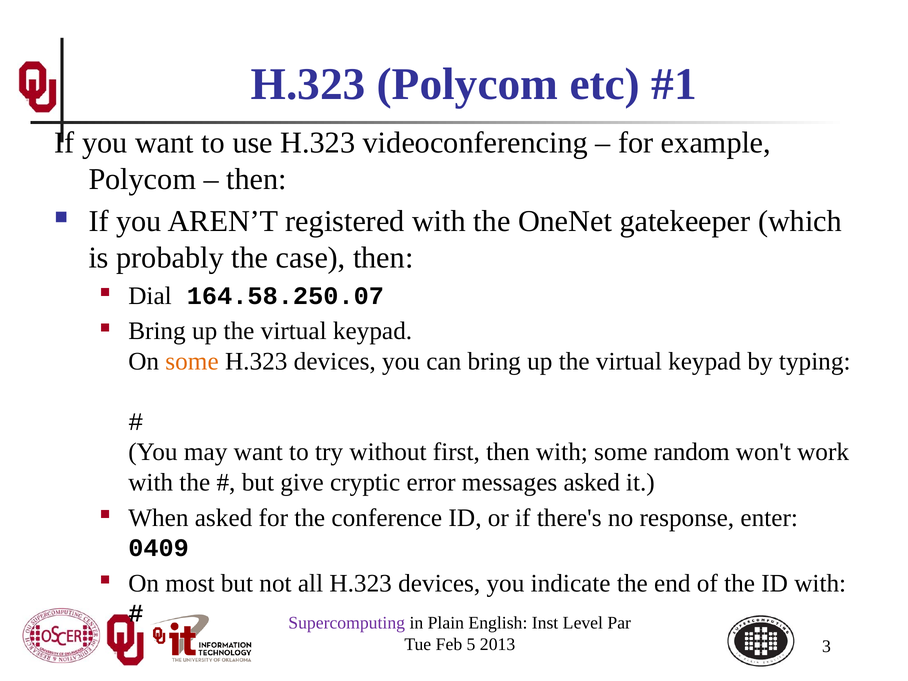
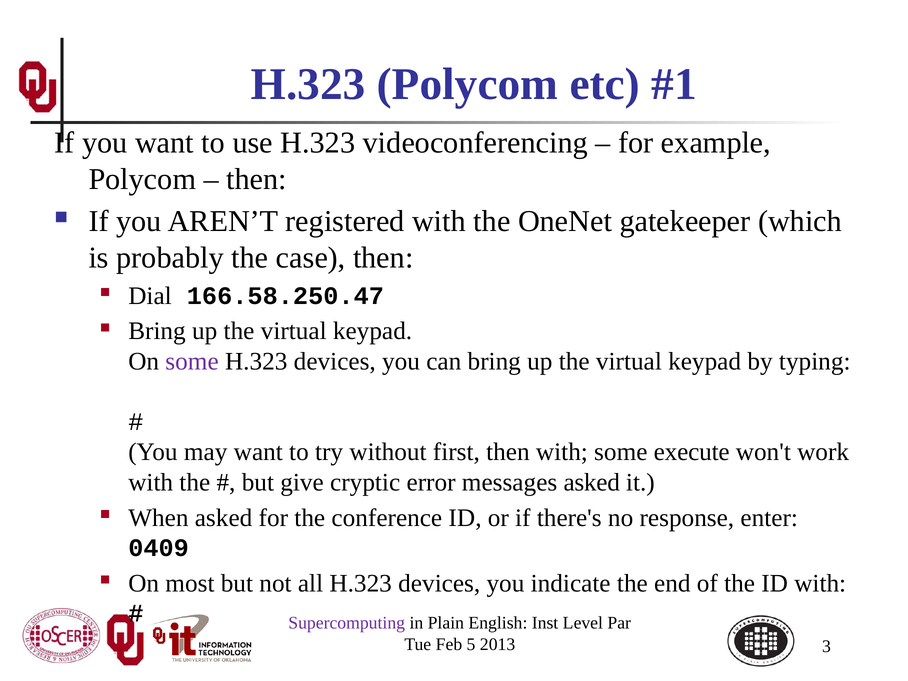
164.58.250.07: 164.58.250.07 -> 166.58.250.47
some at (192, 361) colour: orange -> purple
random: random -> execute
